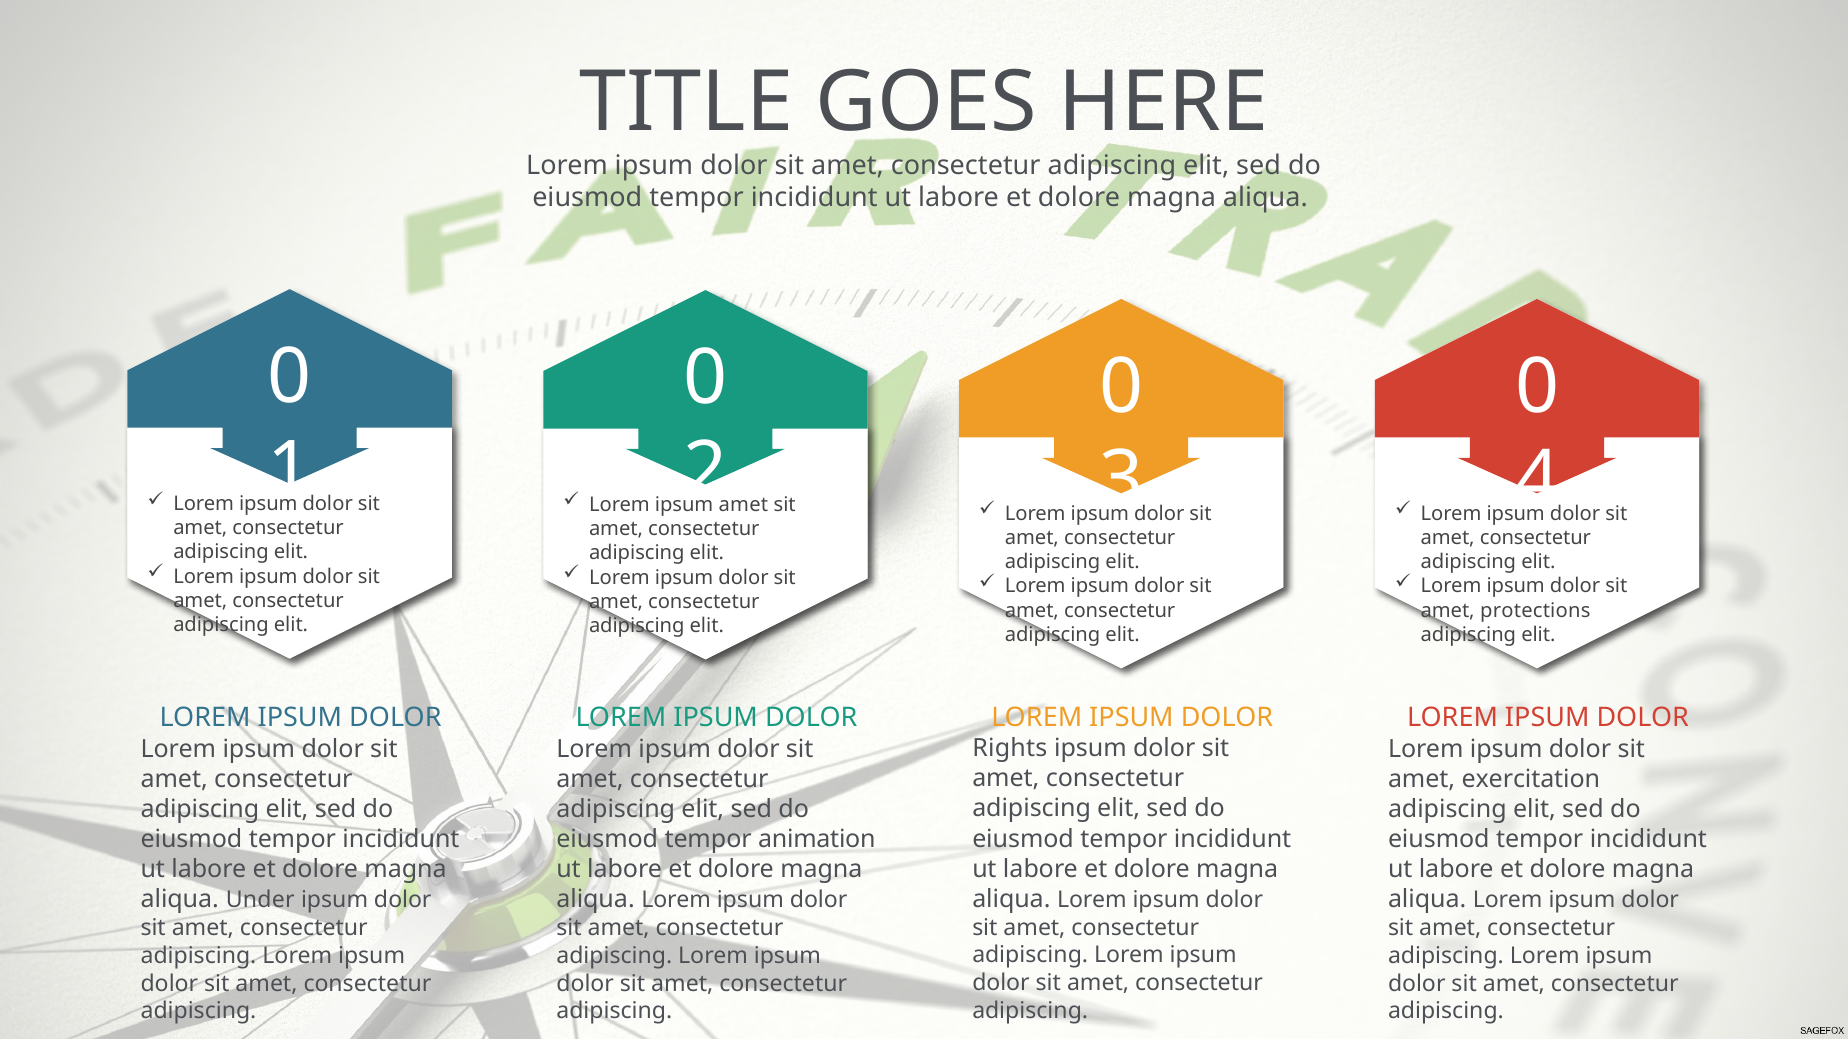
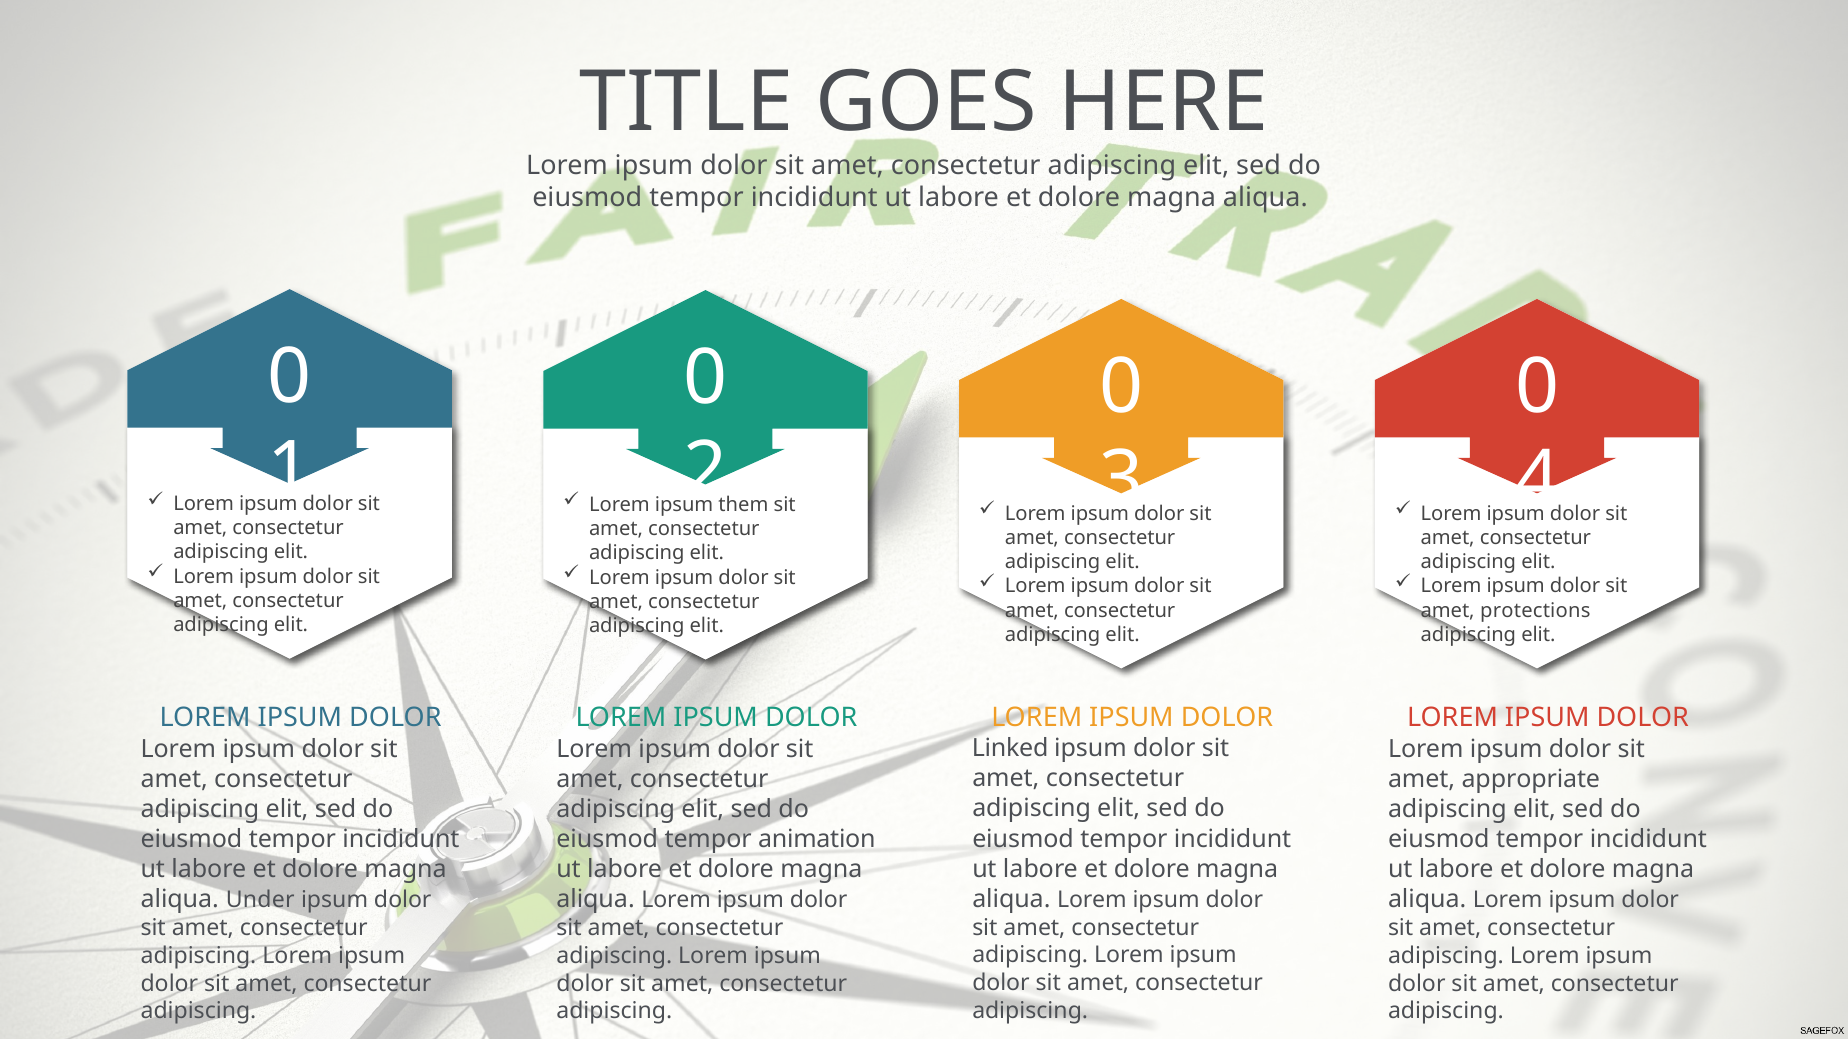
amet at (743, 505): amet -> them
Rights: Rights -> Linked
exercitation: exercitation -> appropriate
